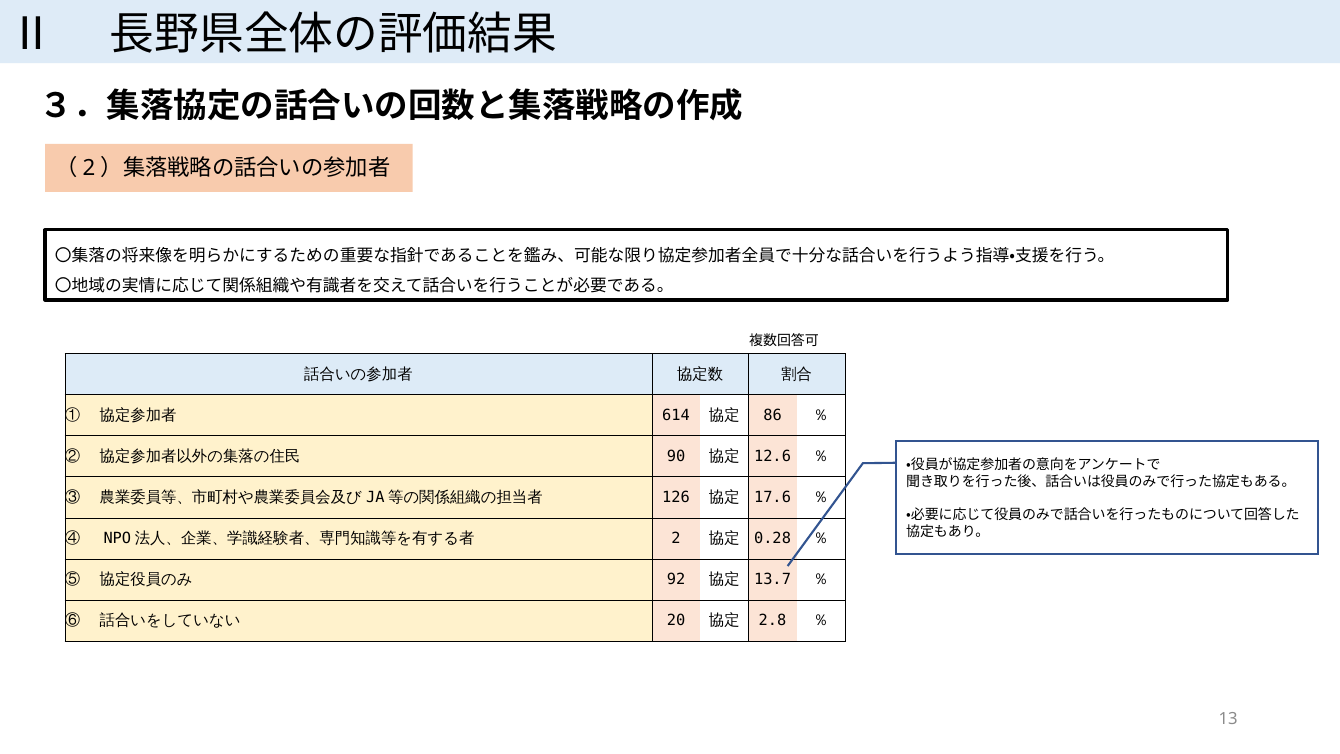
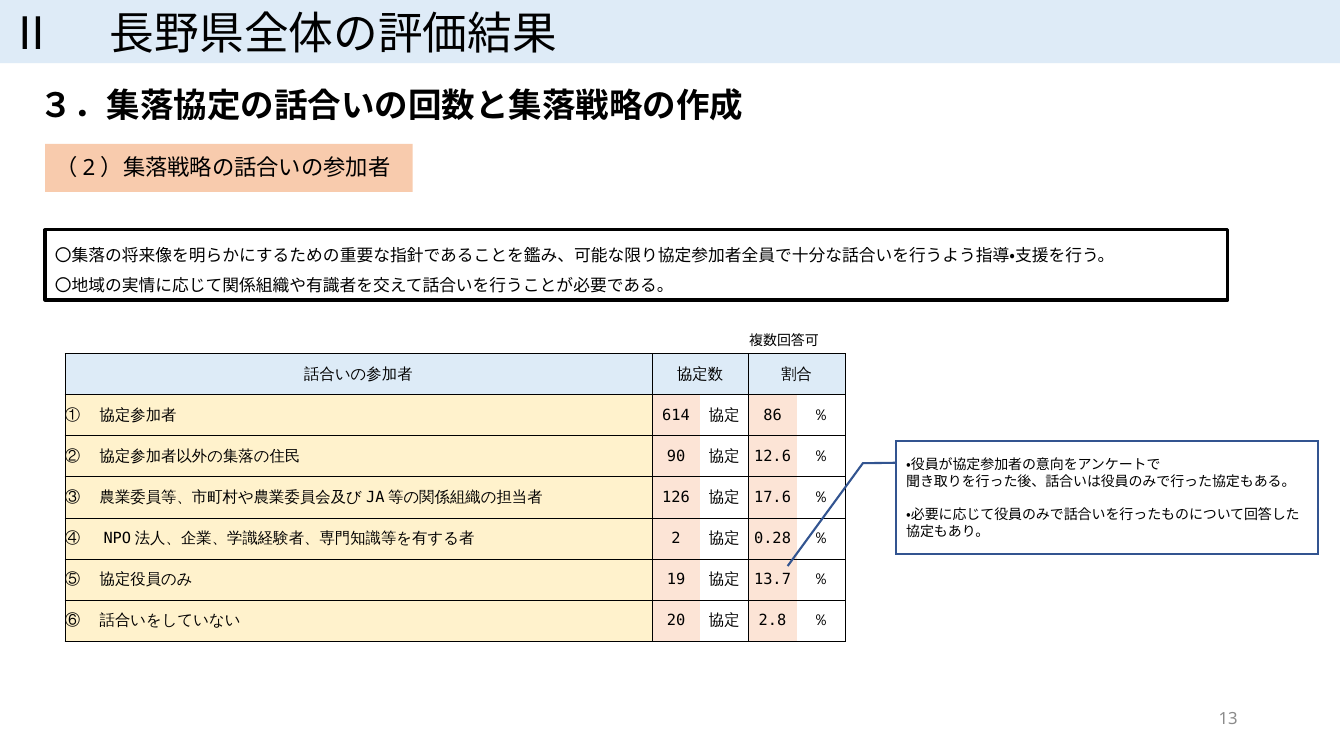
92: 92 -> 19
